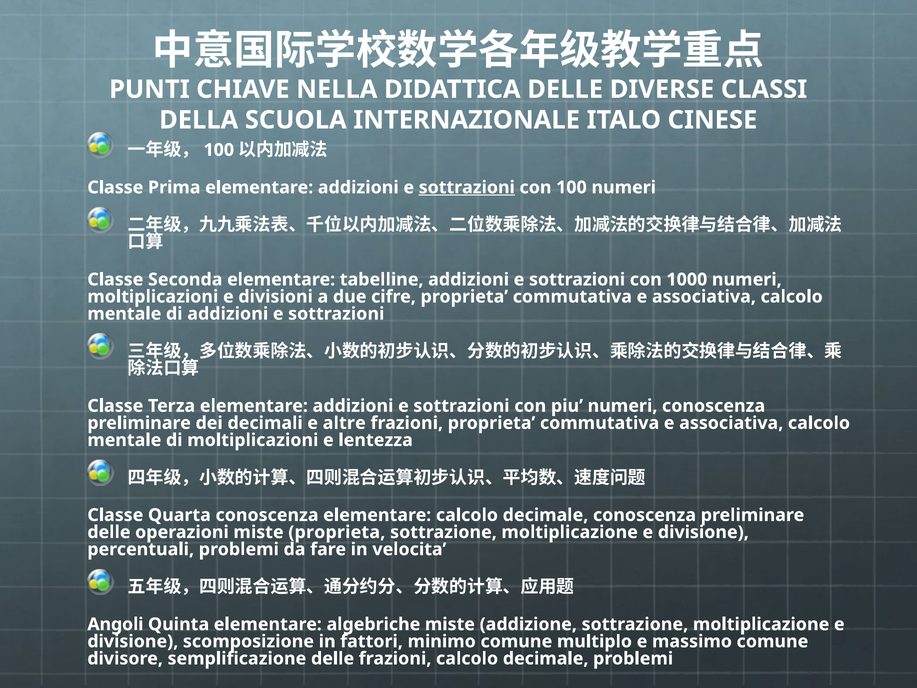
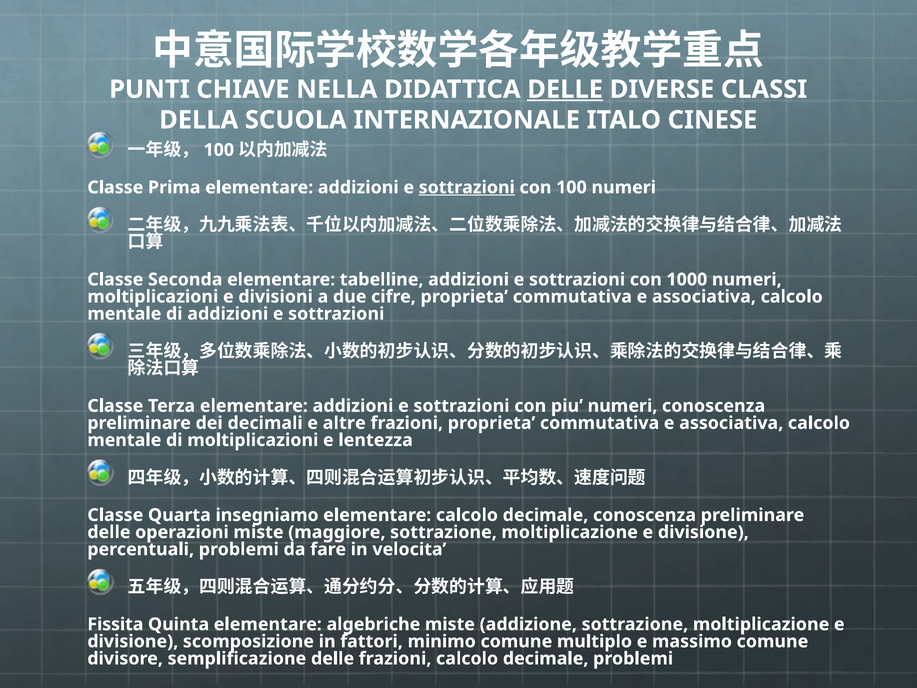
DELLE at (565, 89) underline: none -> present
Quarta conoscenza: conoscenza -> insegniamo
miste proprieta: proprieta -> maggiore
Angoli: Angoli -> Fissita
